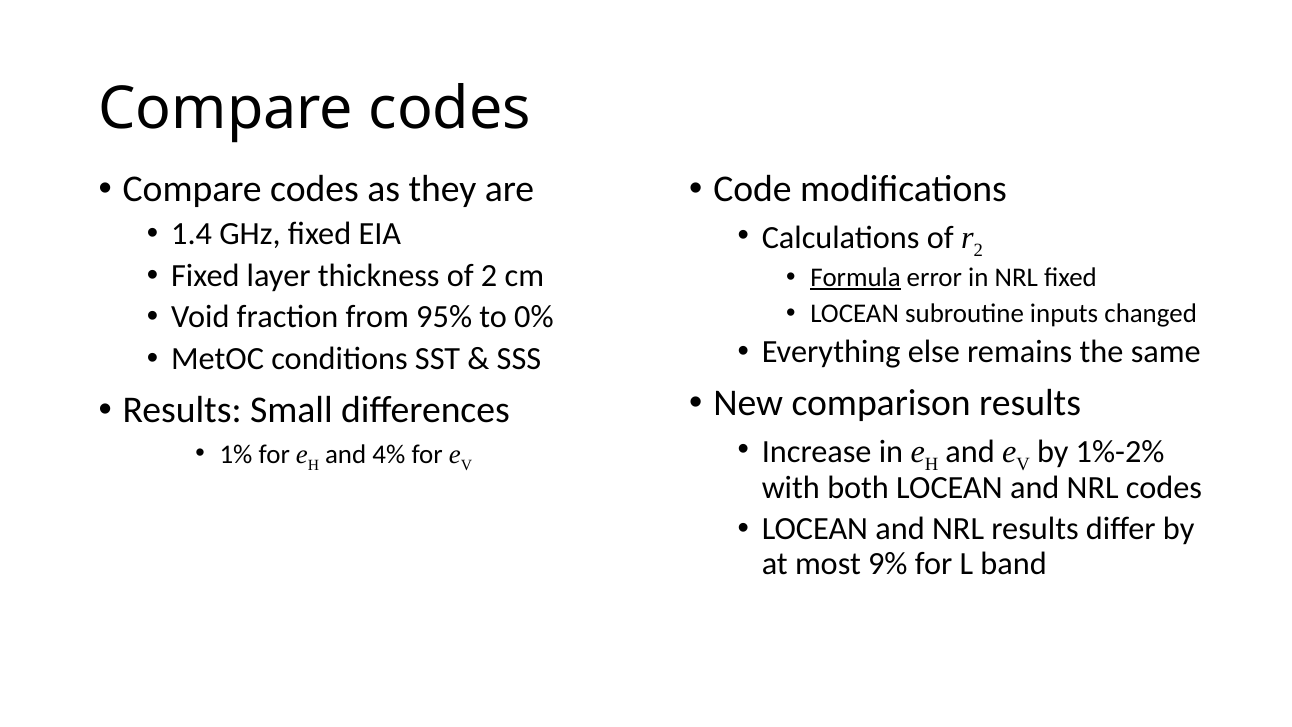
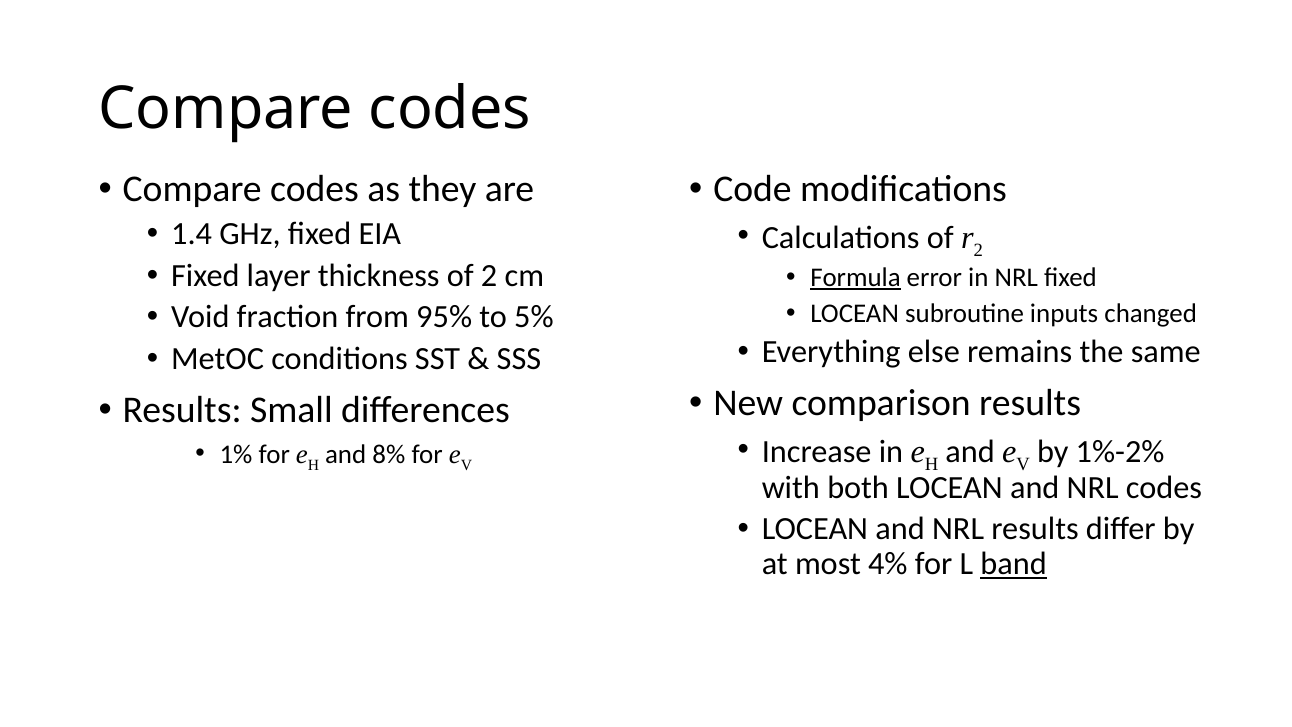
0%: 0% -> 5%
4%: 4% -> 8%
9%: 9% -> 4%
band underline: none -> present
